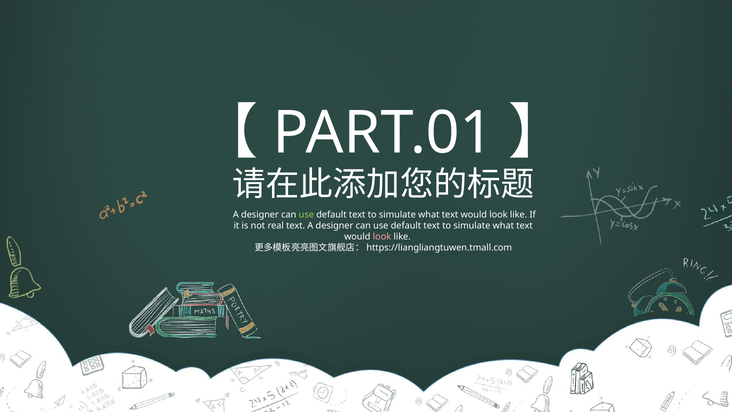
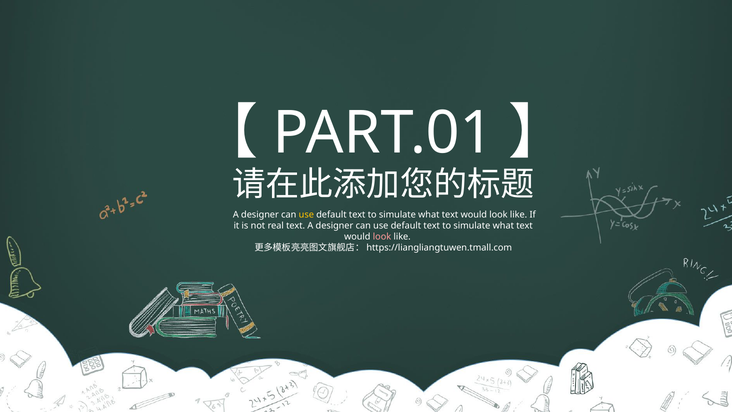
use at (306, 215) colour: light green -> yellow
